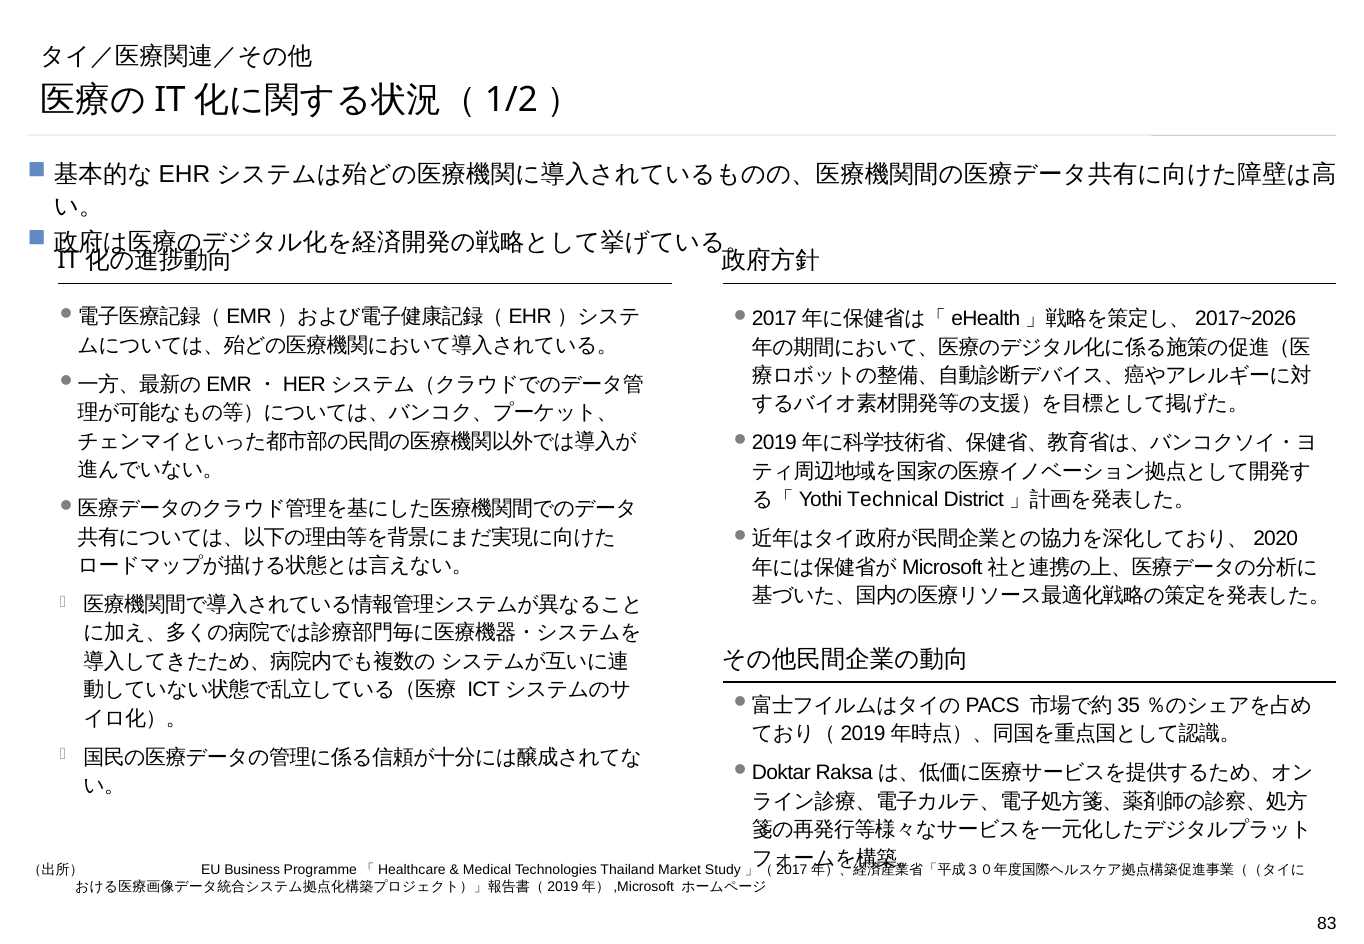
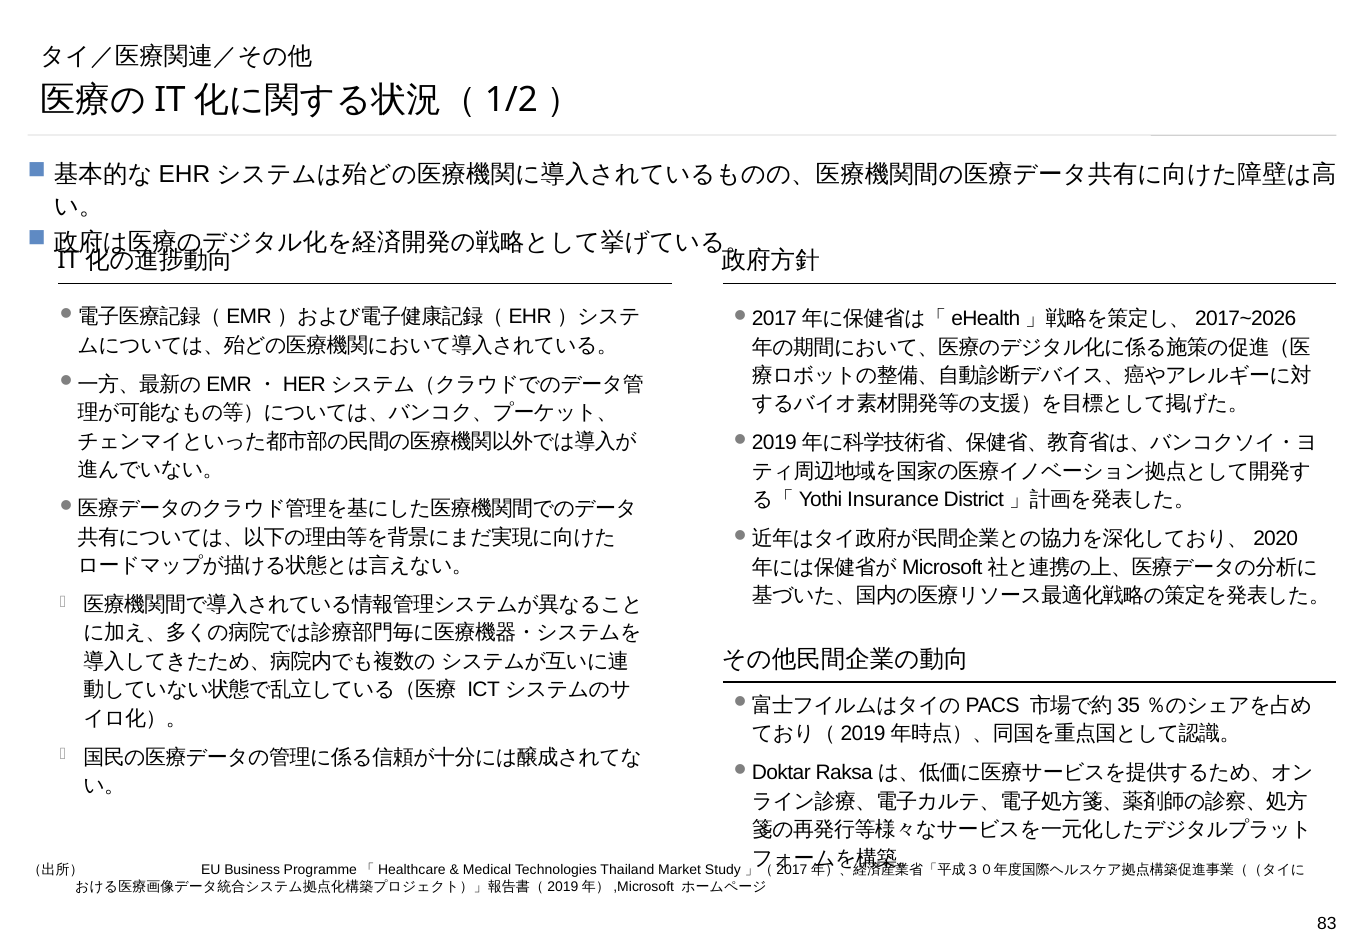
Technical: Technical -> Insurance
